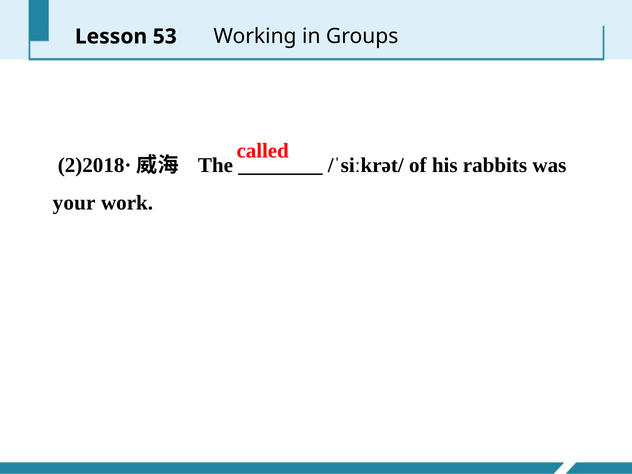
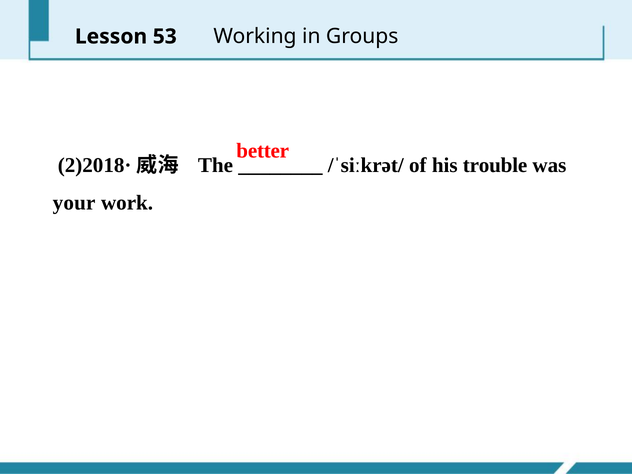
called: called -> better
rabbits: rabbits -> trouble
